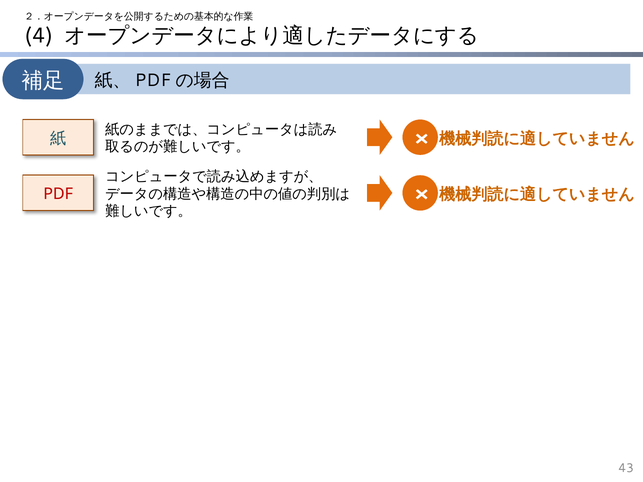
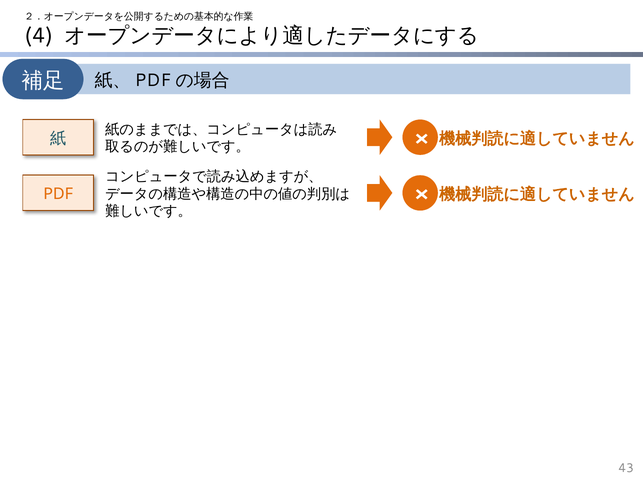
PDF colour: red -> orange
